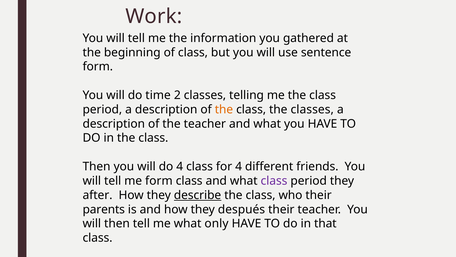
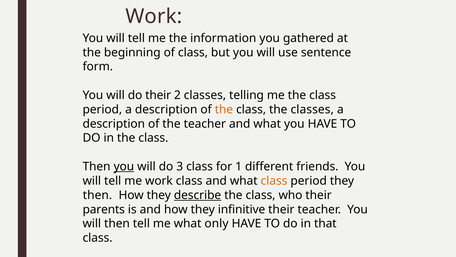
do time: time -> their
you at (124, 166) underline: none -> present
do 4: 4 -> 3
for 4: 4 -> 1
me form: form -> work
class at (274, 181) colour: purple -> orange
after at (98, 195): after -> then
después: después -> infinitive
